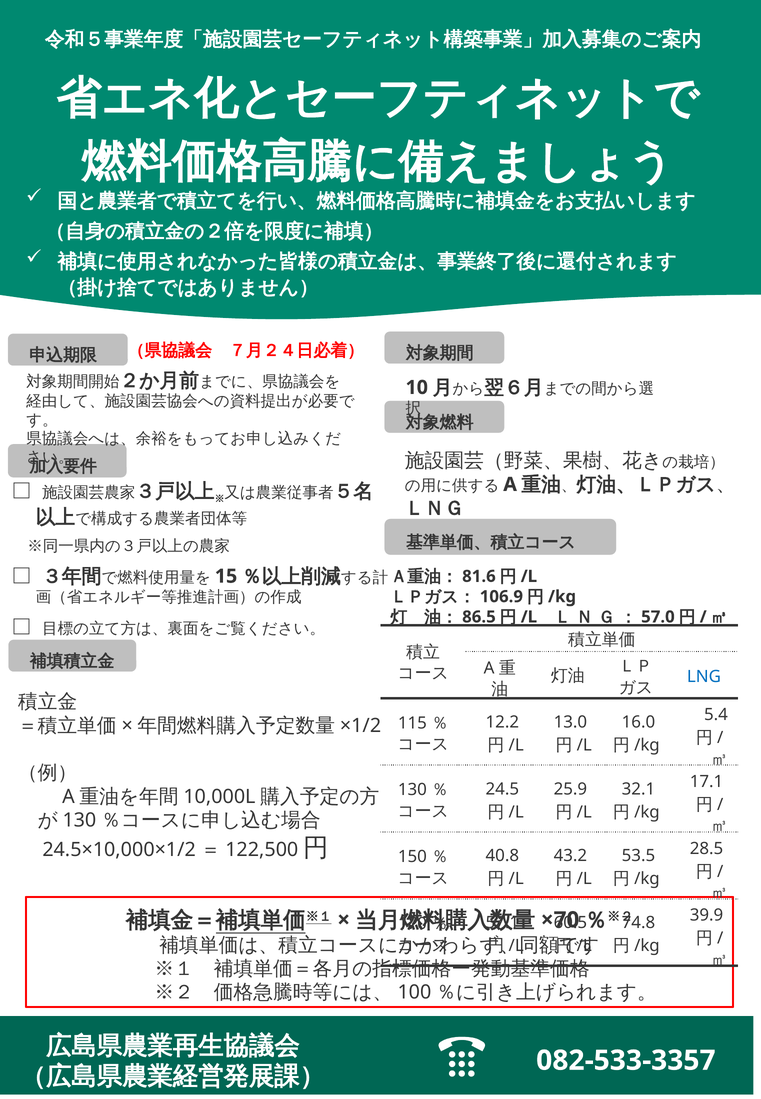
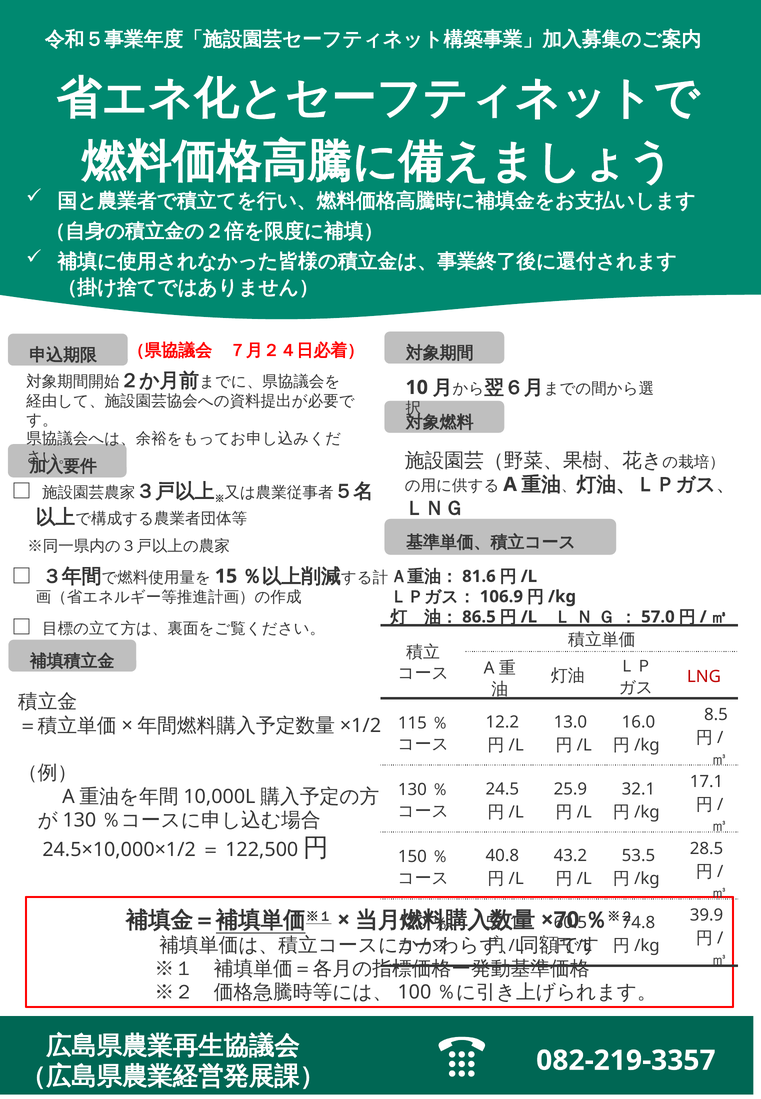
LNG colour: blue -> red
5.4: 5.4 -> 8.5
082-533-3357: 082-533-3357 -> 082-219-3357
